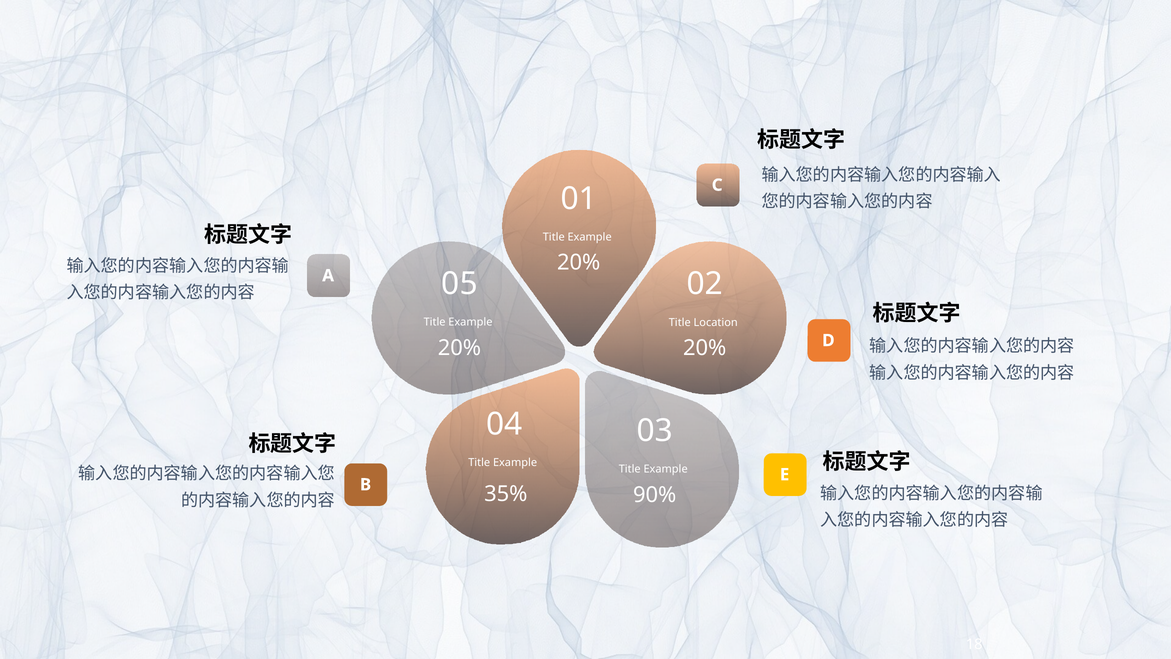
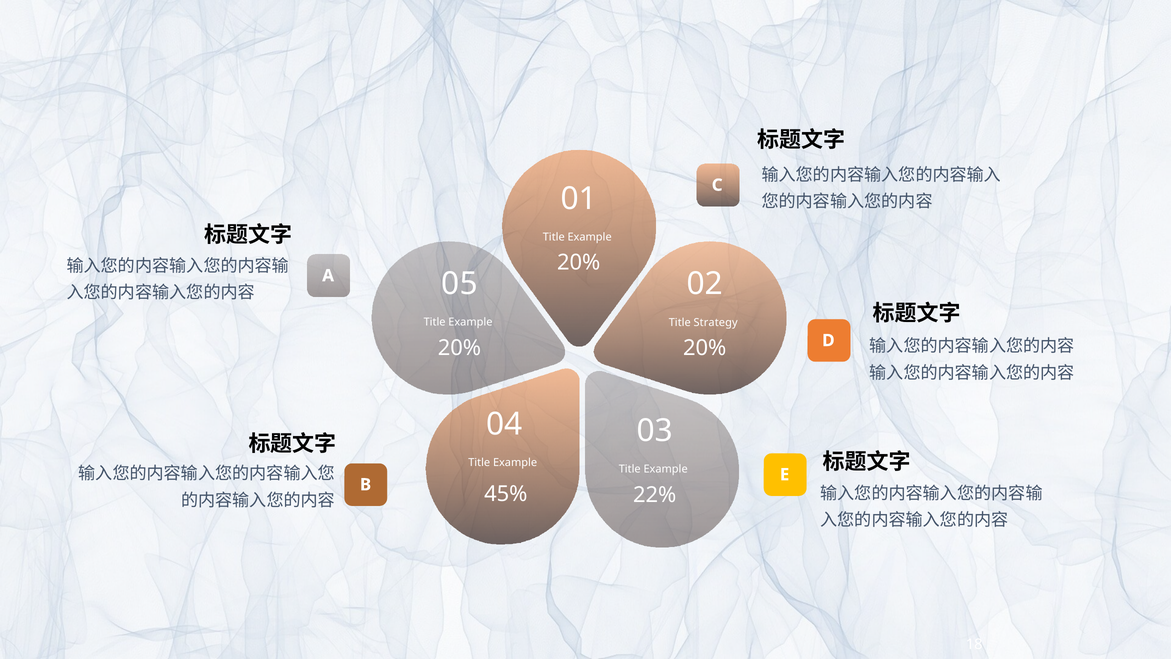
Location: Location -> Strategy
35%: 35% -> 45%
90%: 90% -> 22%
